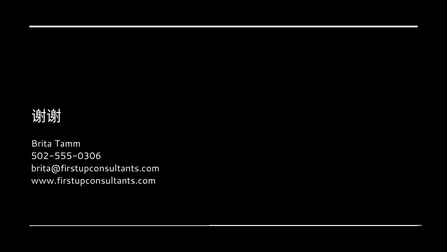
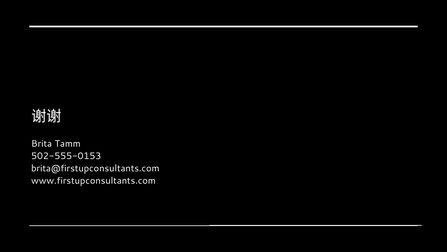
502-555-0306: 502-555-0306 -> 502-555-0153
